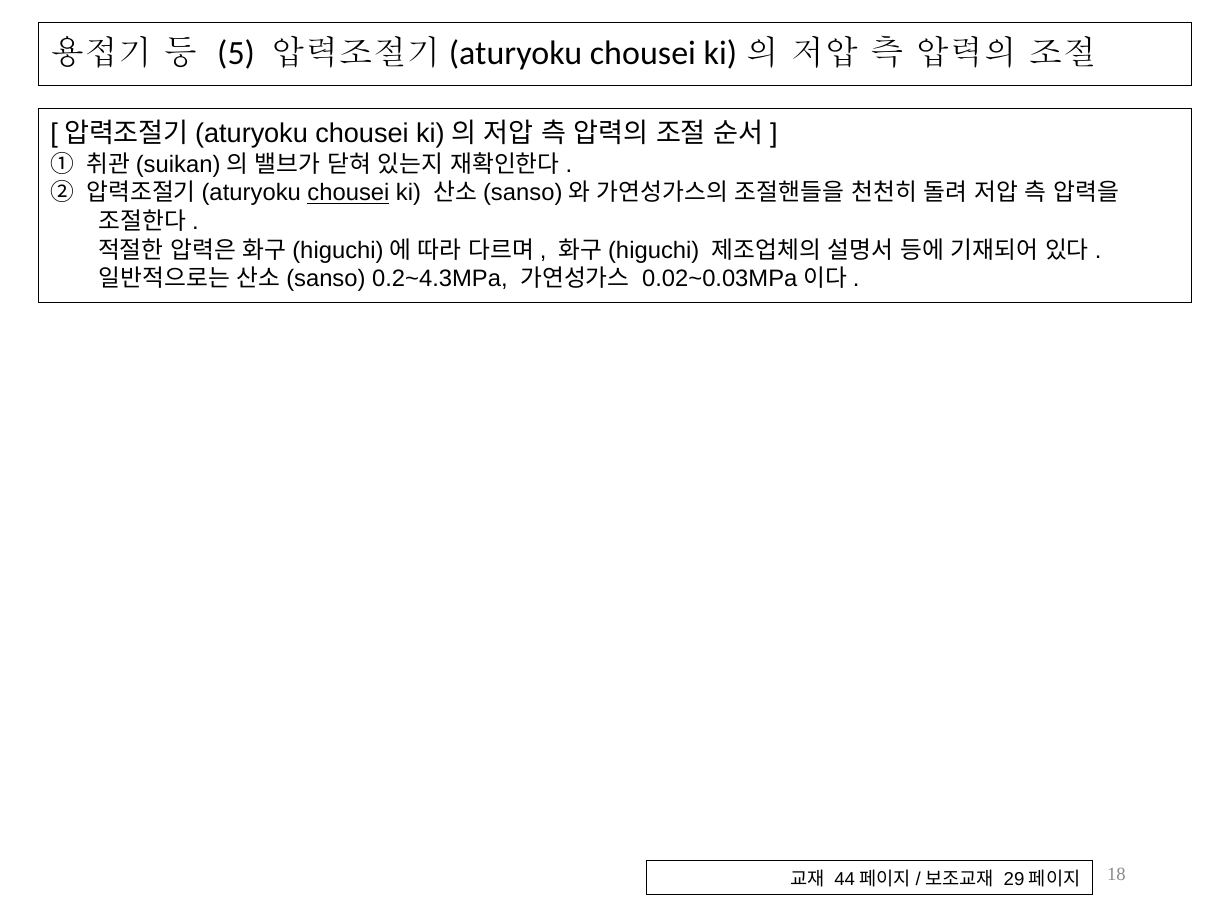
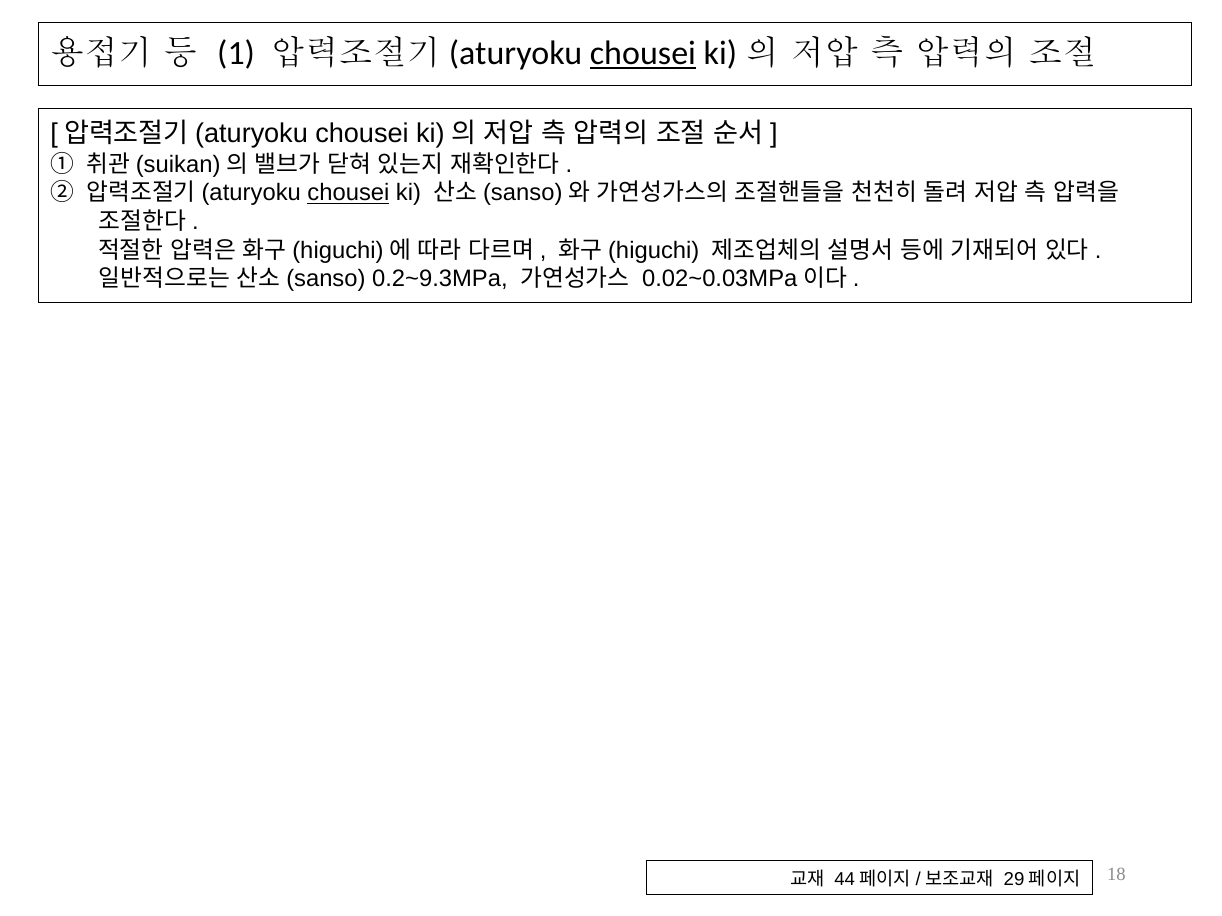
5: 5 -> 1
chousei at (643, 54) underline: none -> present
0.2~4.3MPa: 0.2~4.3MPa -> 0.2~9.3MPa
